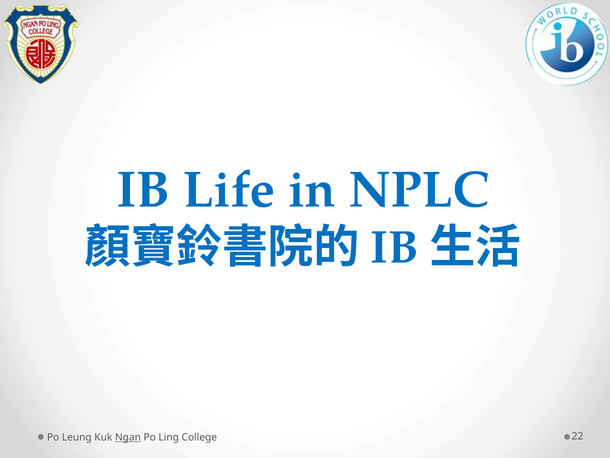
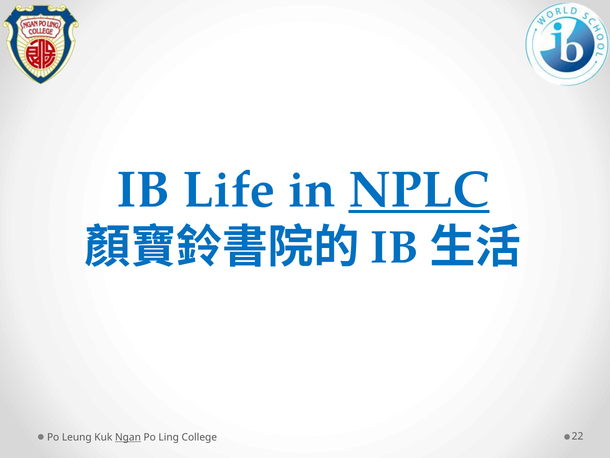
NPLC underline: none -> present
